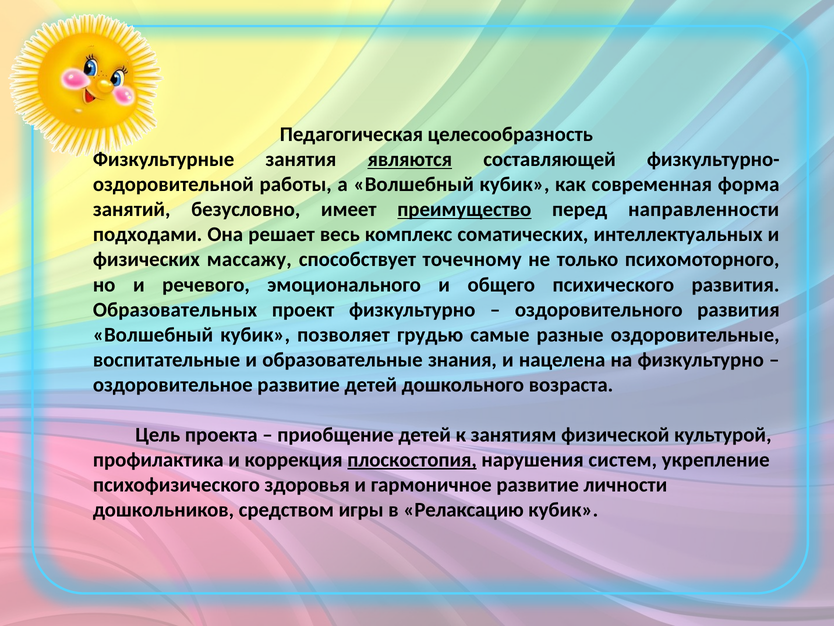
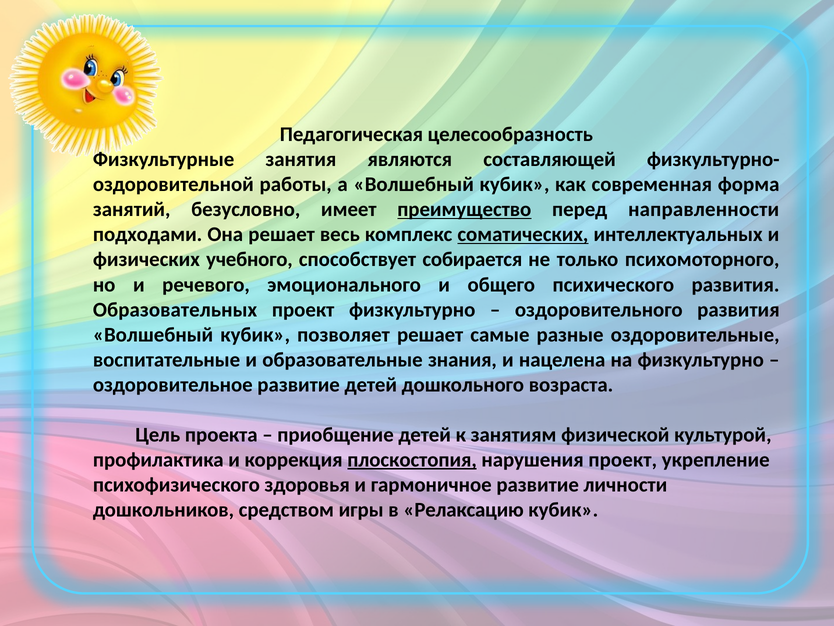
являются underline: present -> none
соматических underline: none -> present
массажу: массажу -> учебного
точечному: точечному -> собирается
позволяет грудью: грудью -> решает
нарушения систем: систем -> проект
